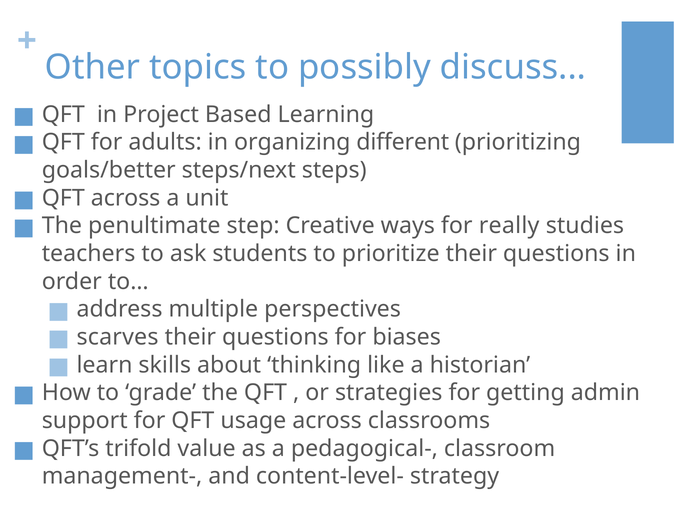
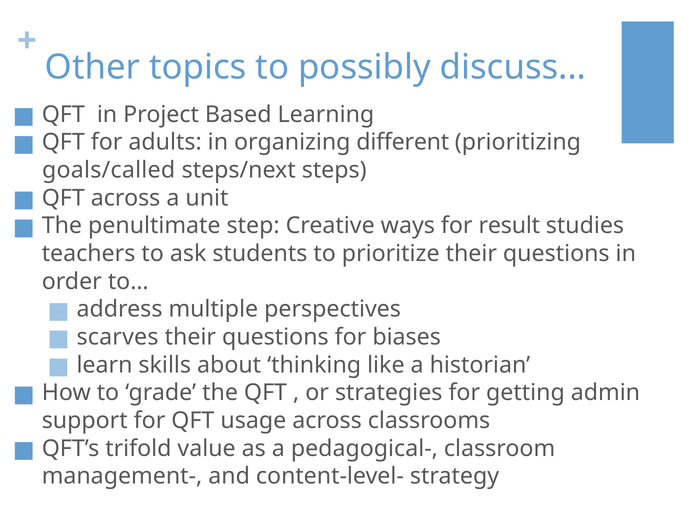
goals/better: goals/better -> goals/called
really: really -> result
